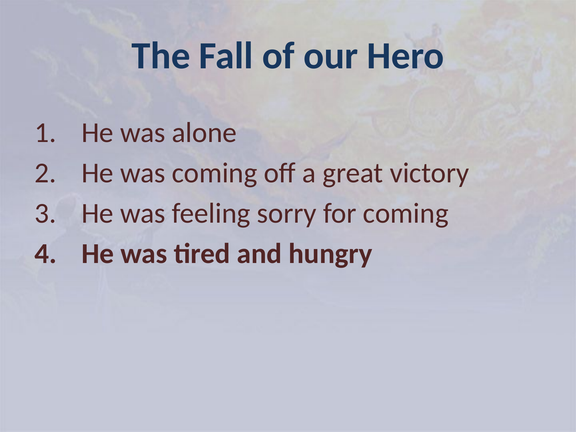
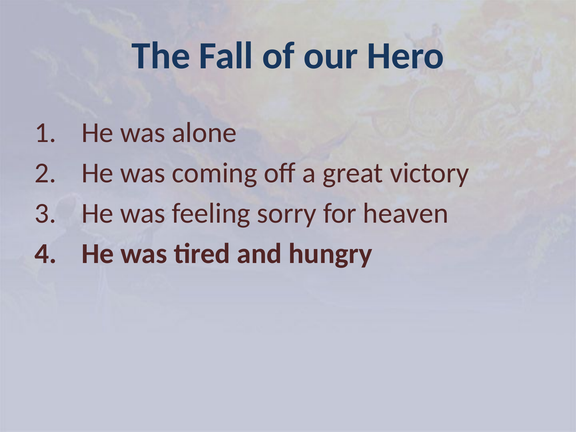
for coming: coming -> heaven
